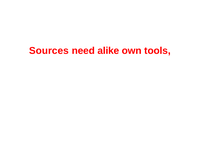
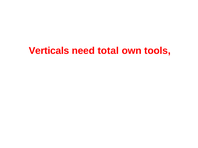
Sources: Sources -> Verticals
alike: alike -> total
